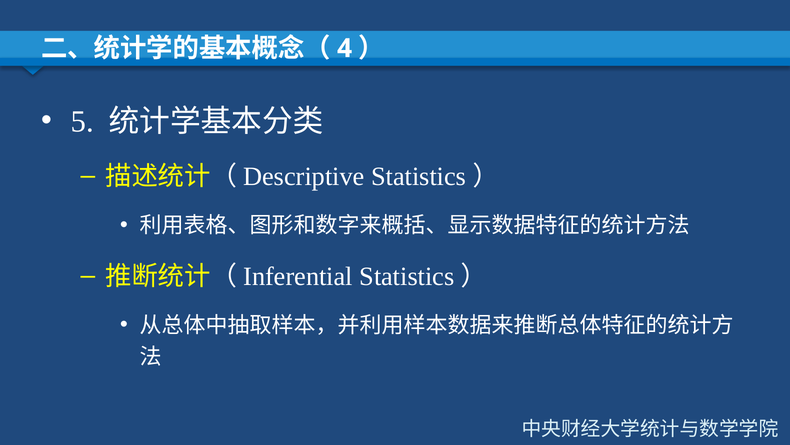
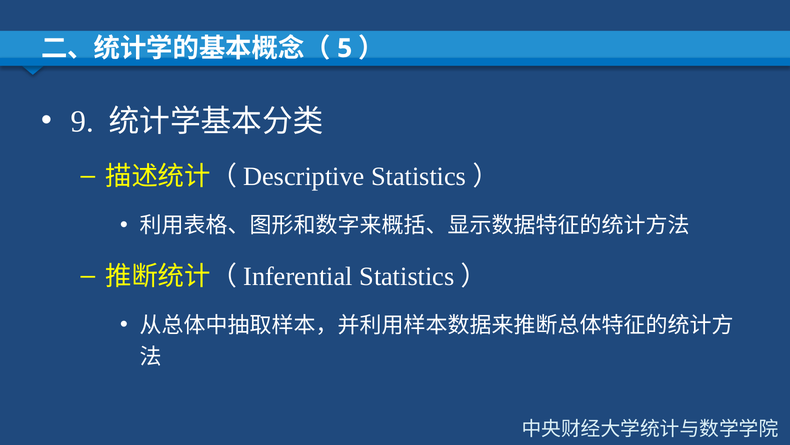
4: 4 -> 5
5: 5 -> 9
